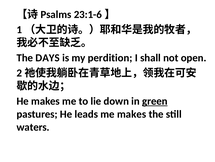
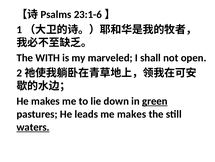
DAYS: DAYS -> WITH
perdition: perdition -> marveled
waters underline: none -> present
